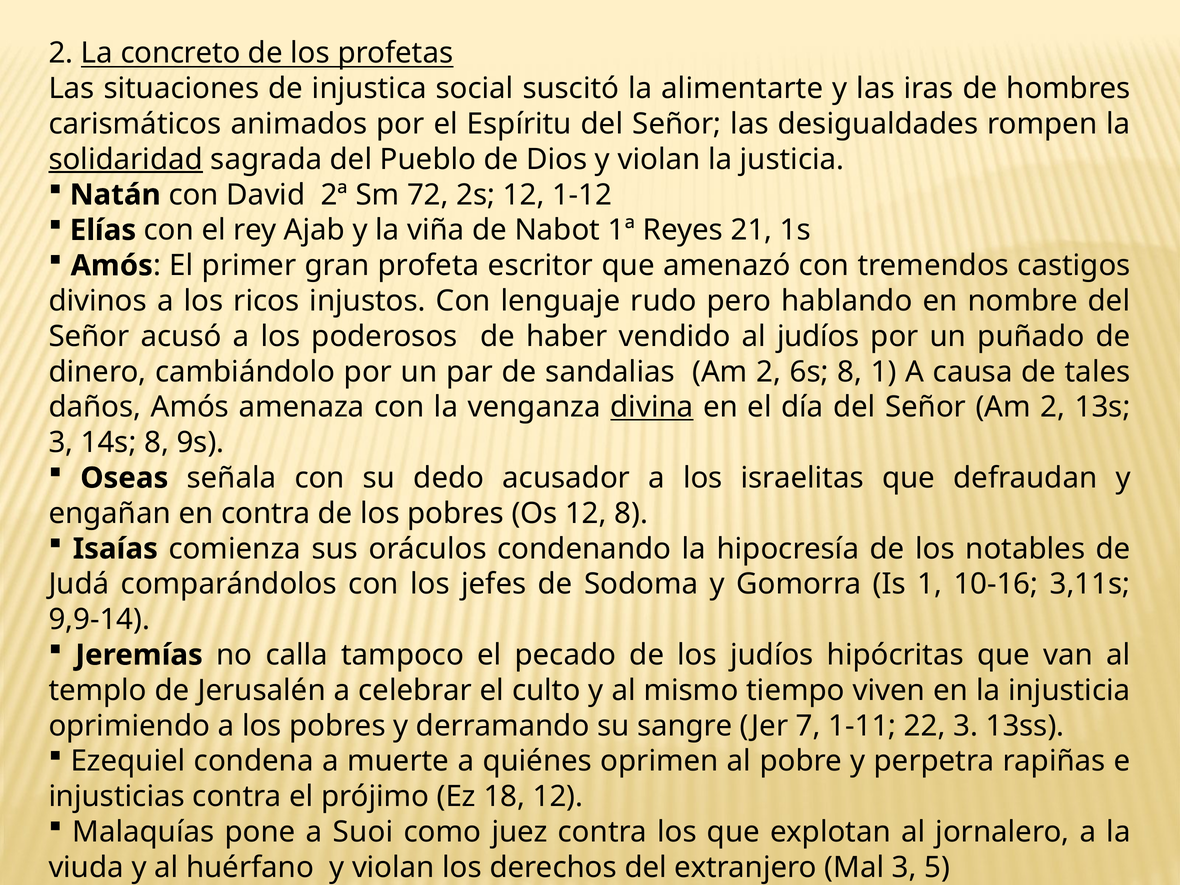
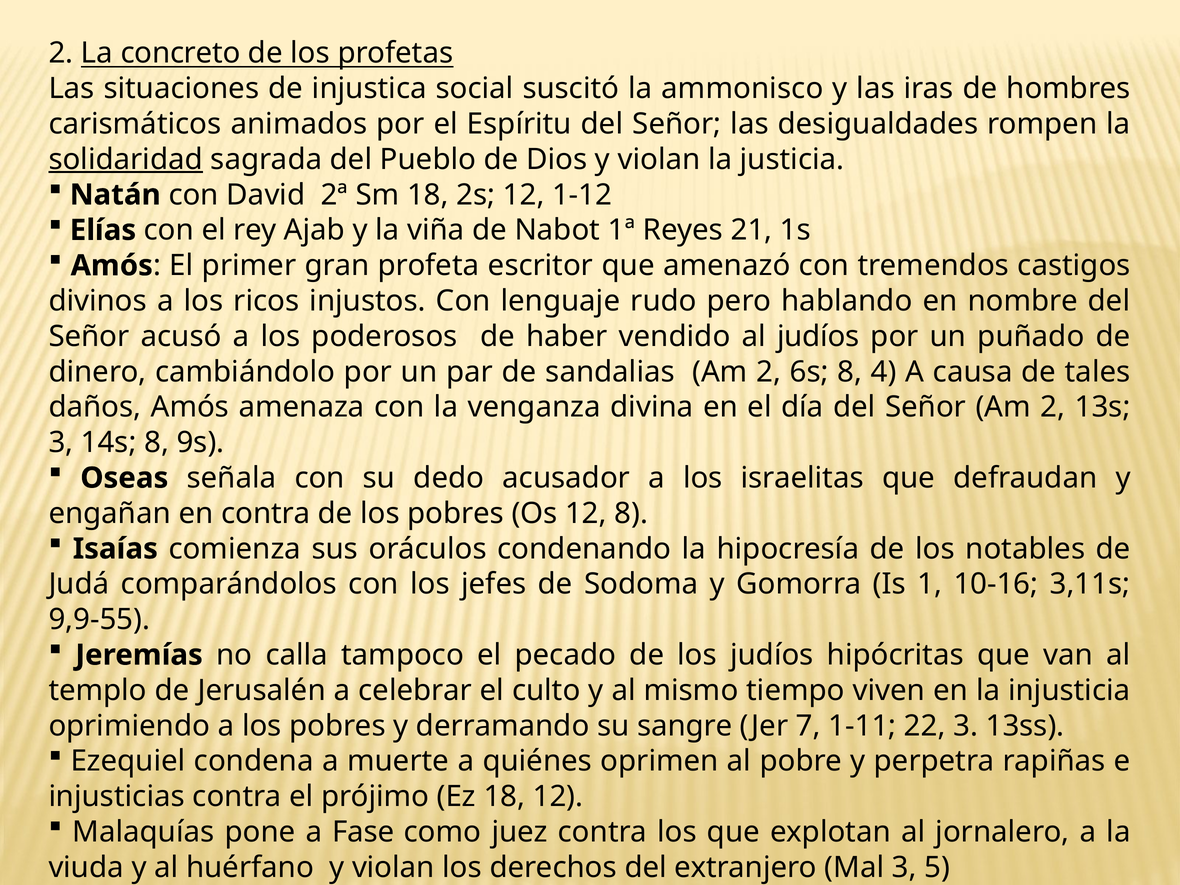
alimentarte: alimentarte -> ammonisco
Sm 72: 72 -> 18
8 1: 1 -> 4
divina underline: present -> none
9,9-14: 9,9-14 -> 9,9-55
Suoi: Suoi -> Fase
